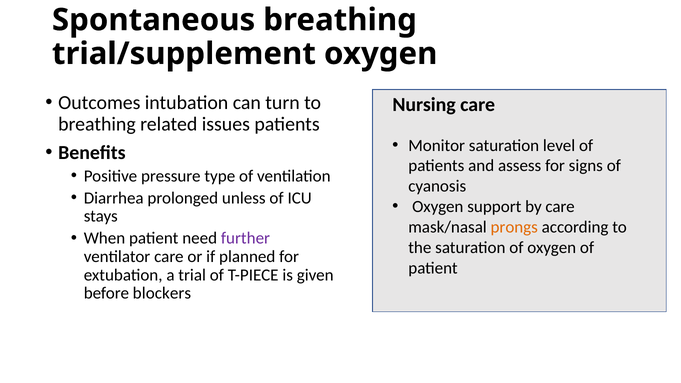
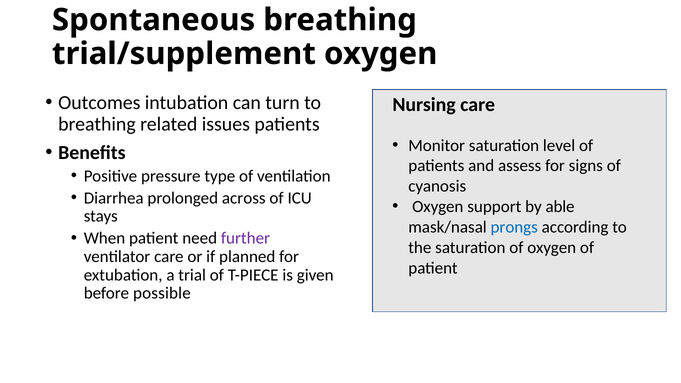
unless: unless -> across
by care: care -> able
prongs colour: orange -> blue
blockers: blockers -> possible
